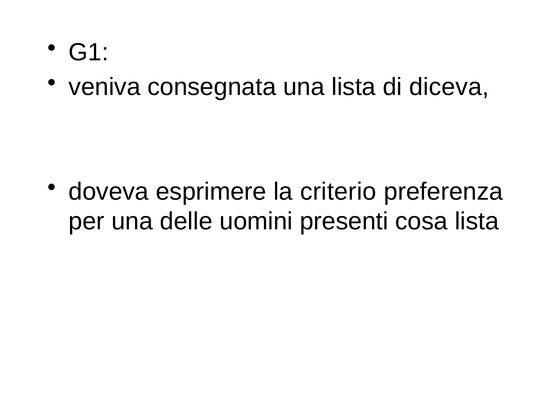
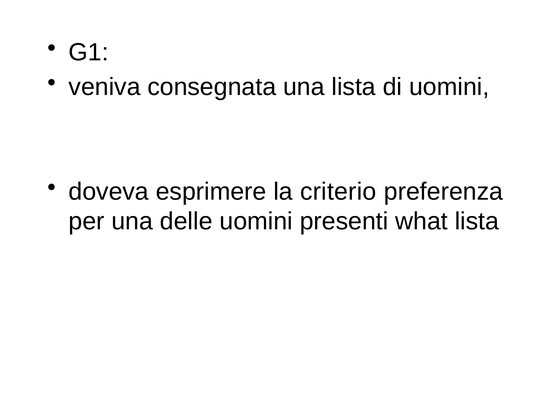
di diceva: diceva -> uomini
cosa: cosa -> what
